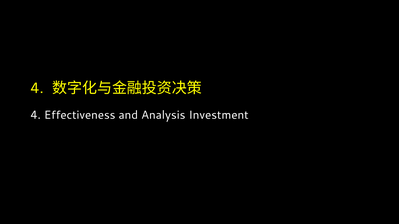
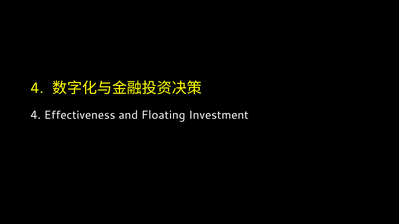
Analysis: Analysis -> Floating
